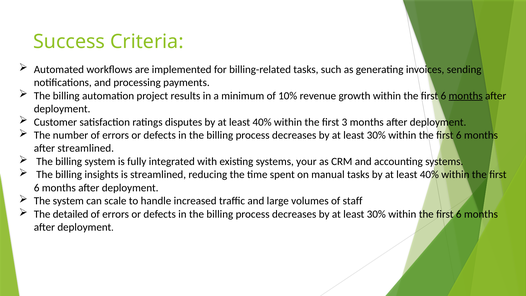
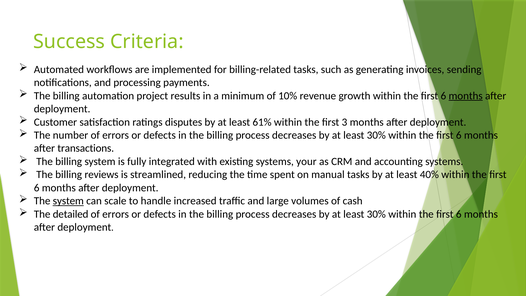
40% at (262, 122): 40% -> 61%
after streamlined: streamlined -> transactions
insights: insights -> reviews
system at (68, 201) underline: none -> present
staff: staff -> cash
